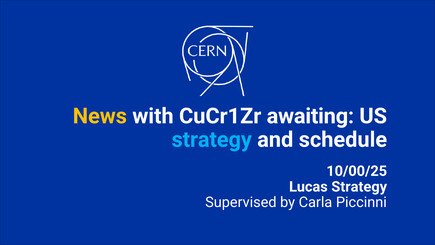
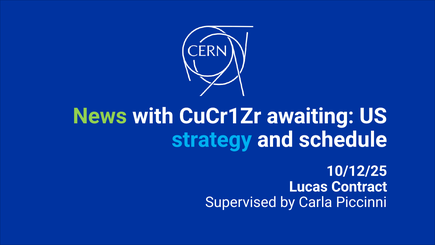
News colour: yellow -> light green
10/00/25: 10/00/25 -> 10/12/25
Lucas Strategy: Strategy -> Contract
